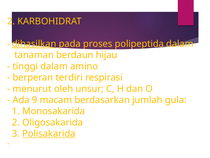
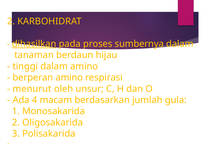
polipeptida: polipeptida -> sumbernya
berperan terdiri: terdiri -> amino
9: 9 -> 4
Polisakarida underline: present -> none
